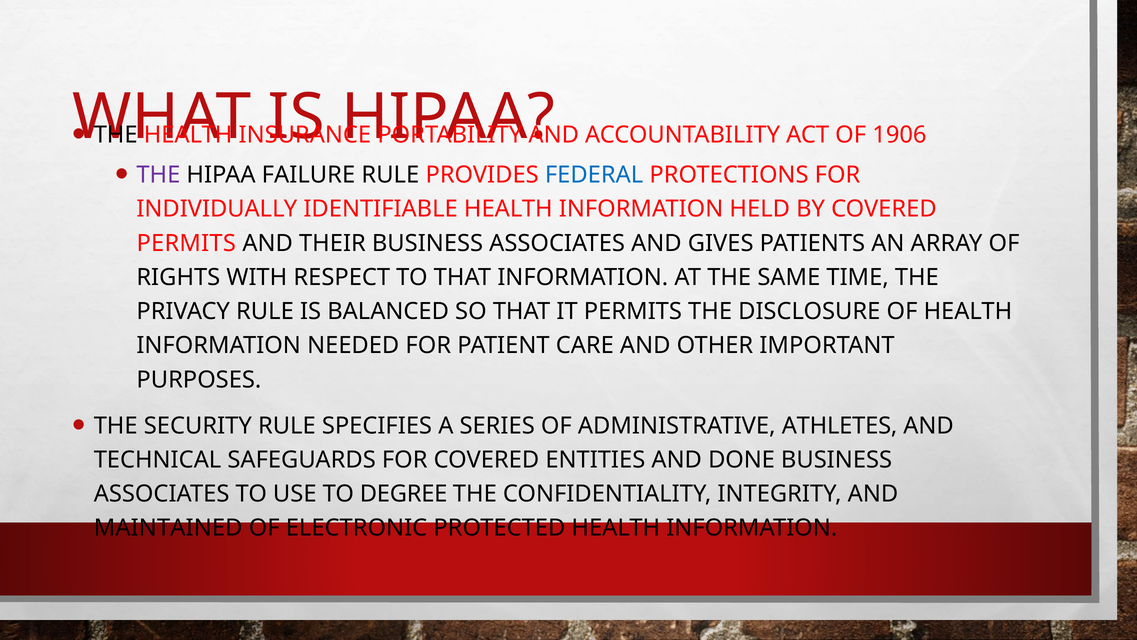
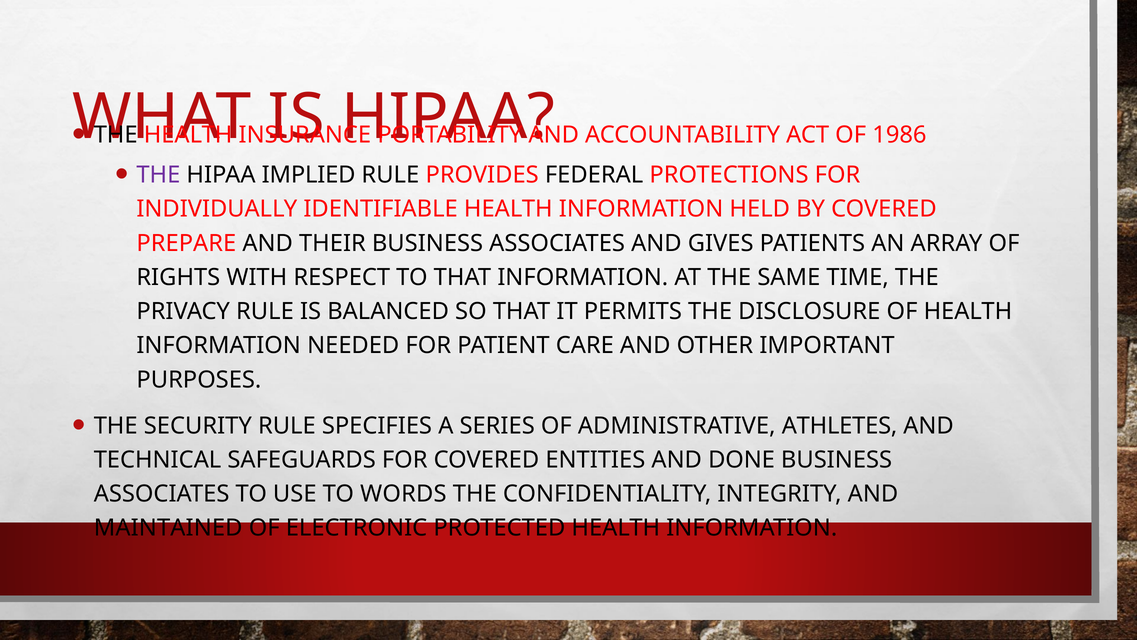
1906: 1906 -> 1986
FAILURE: FAILURE -> IMPLIED
FEDERAL colour: blue -> black
PERMITS at (186, 243): PERMITS -> PREPARE
DEGREE: DEGREE -> WORDS
